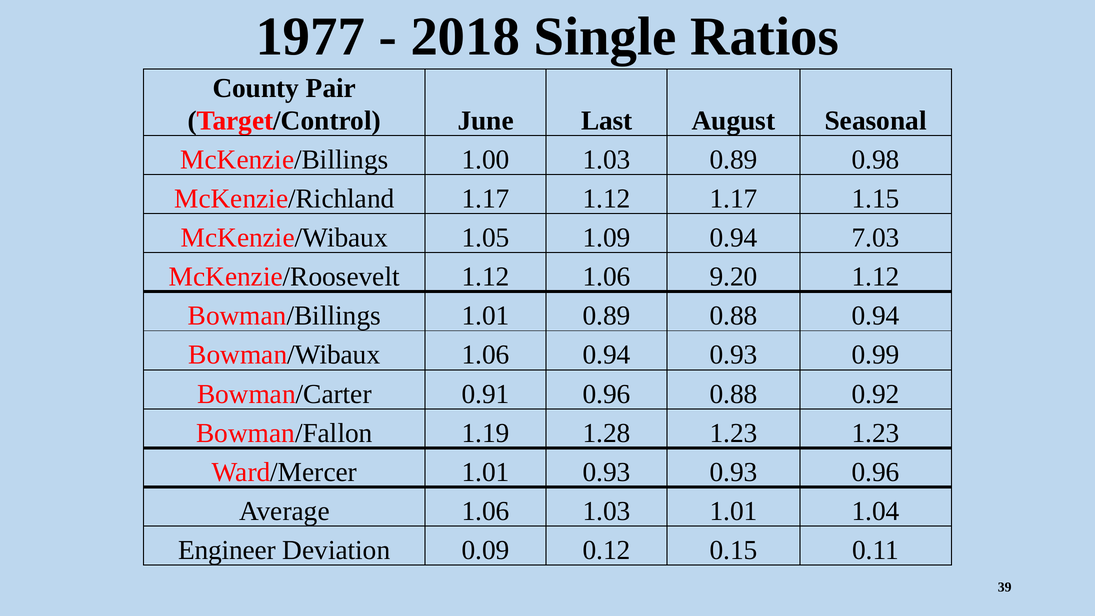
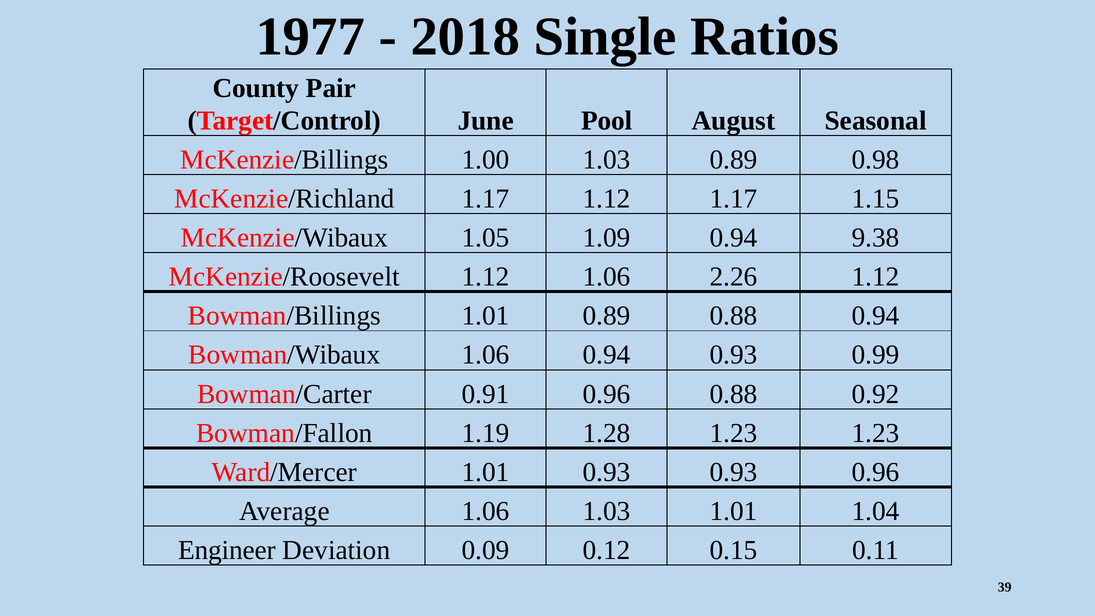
Last: Last -> Pool
7.03: 7.03 -> 9.38
9.20: 9.20 -> 2.26
